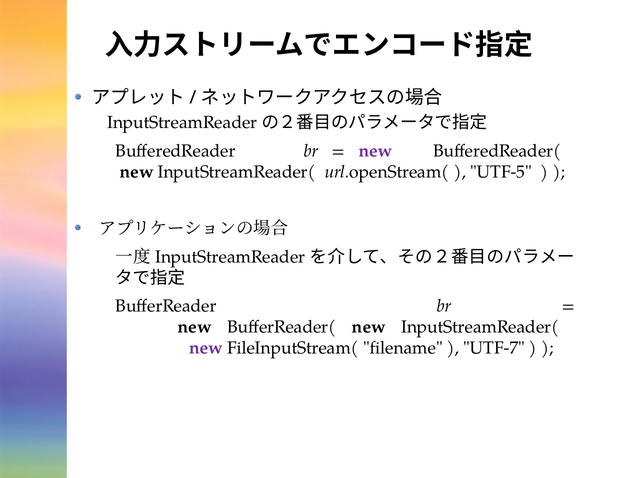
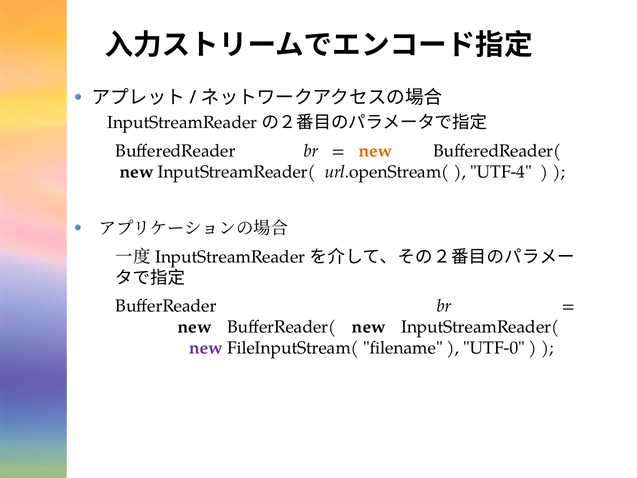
new at (376, 151) colour: purple -> orange
UTF-5: UTF-5 -> UTF-4
UTF-7: UTF-7 -> UTF-0
